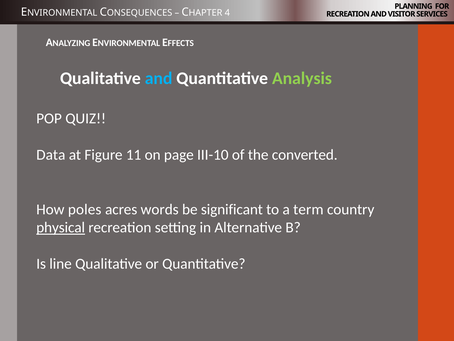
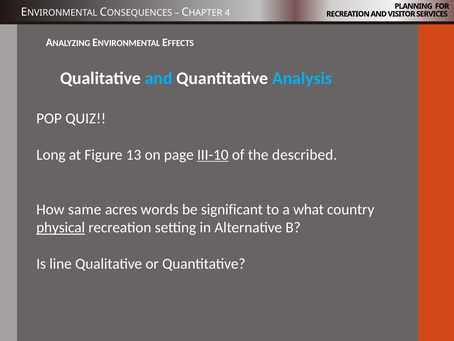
Analysis colour: light green -> light blue
Data: Data -> Long
11: 11 -> 13
III-10 underline: none -> present
converted: converted -> described
poles: poles -> same
term: term -> what
